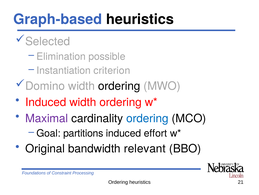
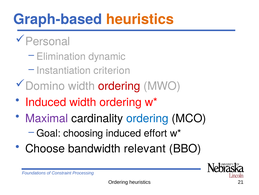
heuristics at (140, 19) colour: black -> orange
Selected: Selected -> Personal
possible: possible -> dynamic
ordering at (119, 86) colour: black -> red
partitions: partitions -> choosing
Original: Original -> Choose
